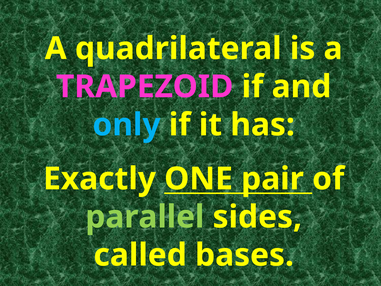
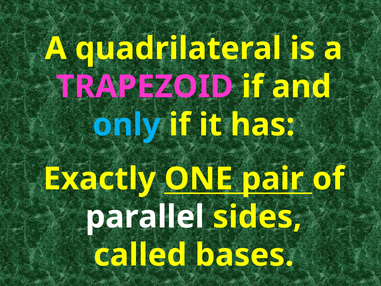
parallel colour: light green -> white
